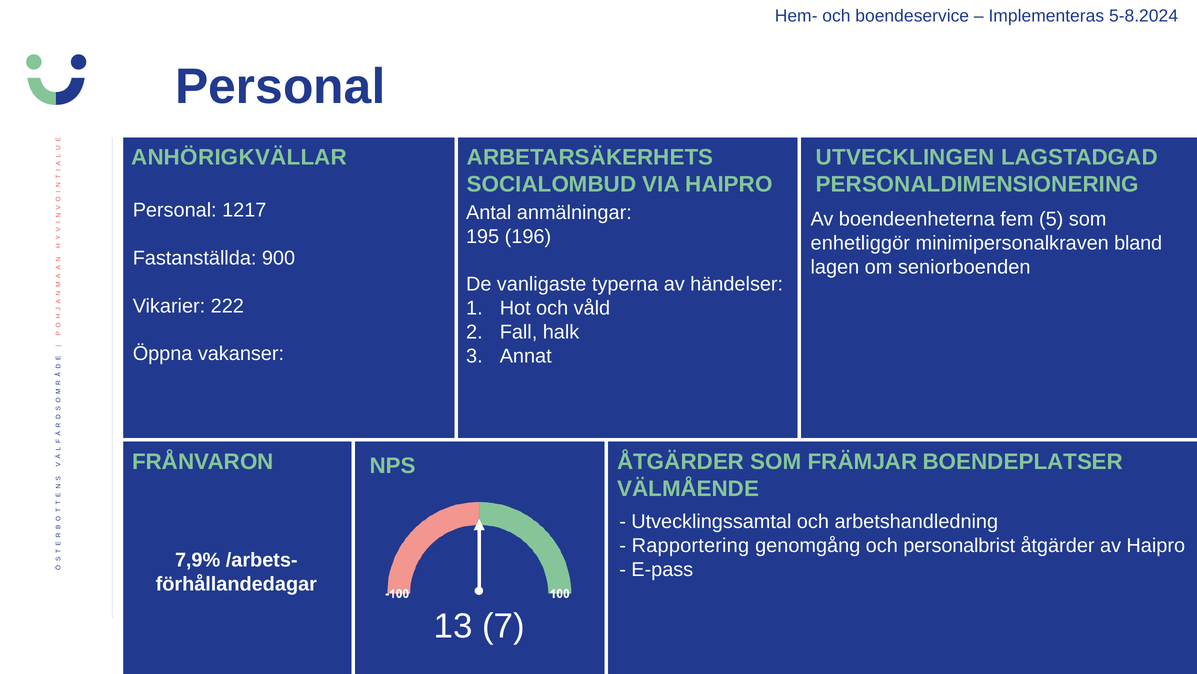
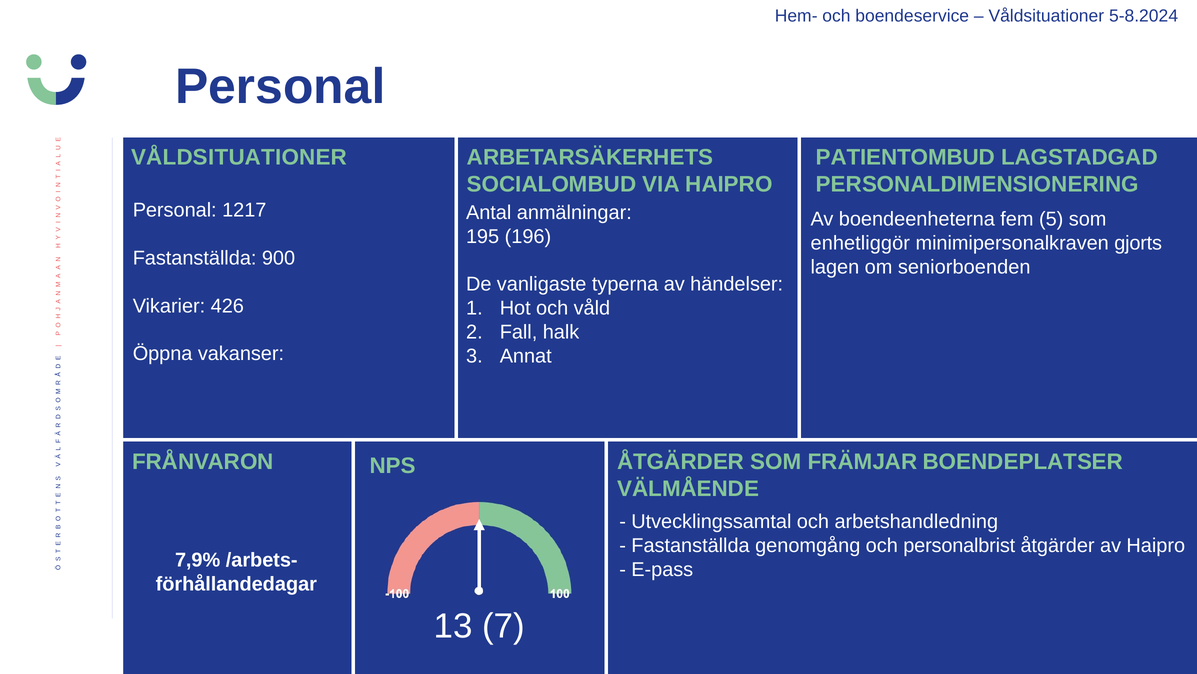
Implementeras at (1046, 16): Implementeras -> Våldsituationer
ANHÖRIGKVÄLLAR at (239, 157): ANHÖRIGKVÄLLAR -> VÅLDSITUATIONER
UTVECKLINGEN: UTVECKLINGEN -> PATIENTOMBUD
bland: bland -> gjorts
222: 222 -> 426
Rapportering at (690, 545): Rapportering -> Fastanställda
